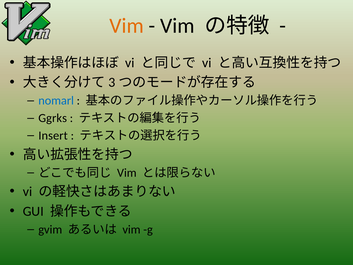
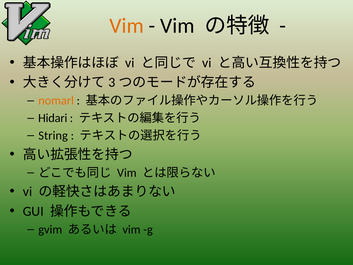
nomarl colour: blue -> orange
Ggrks: Ggrks -> Hidari
Insert: Insert -> String
